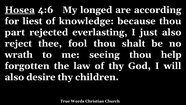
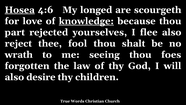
according: according -> scourgeth
liest: liest -> love
knowledge underline: none -> present
everlasting: everlasting -> yourselves
just: just -> flee
help: help -> foes
